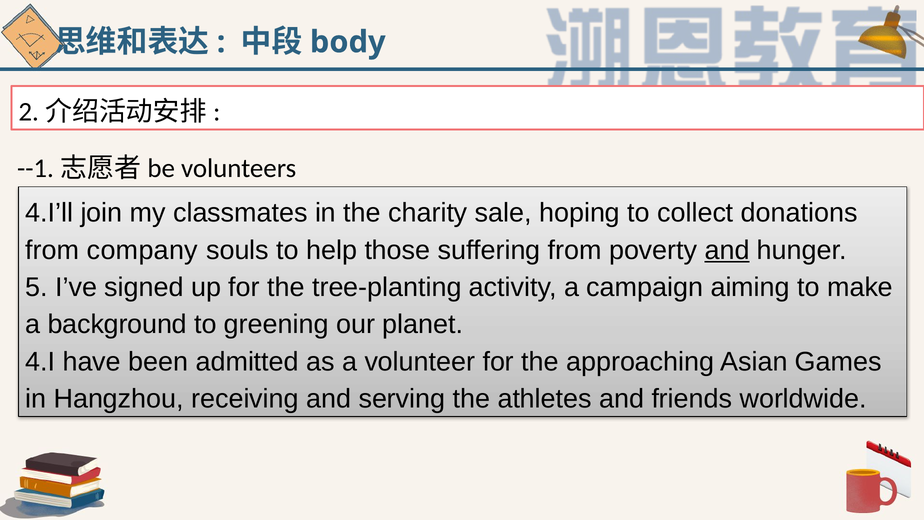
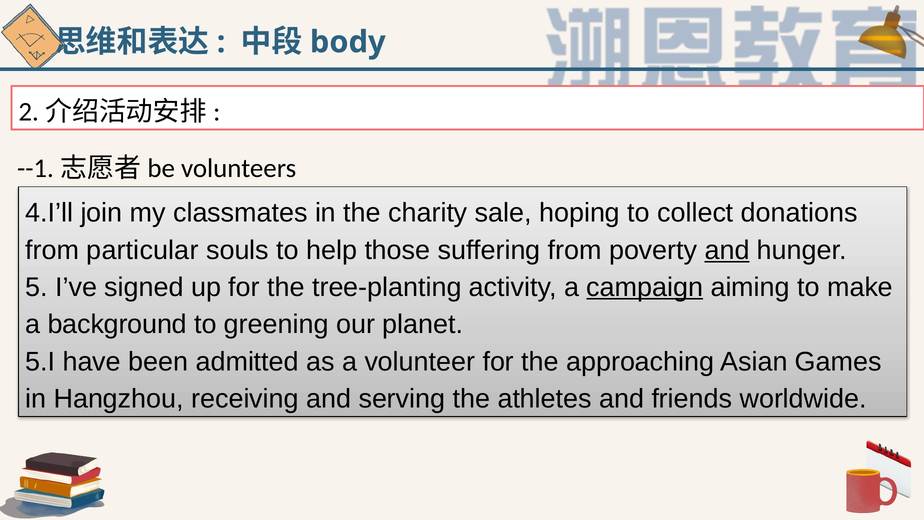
company: company -> particular
campaign underline: none -> present
4.I: 4.I -> 5.I
